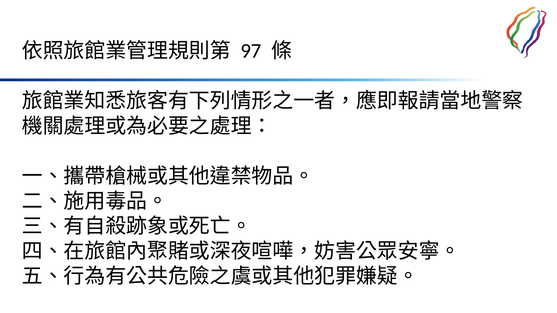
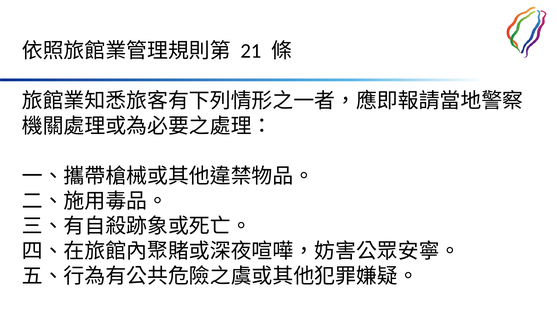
97: 97 -> 21
